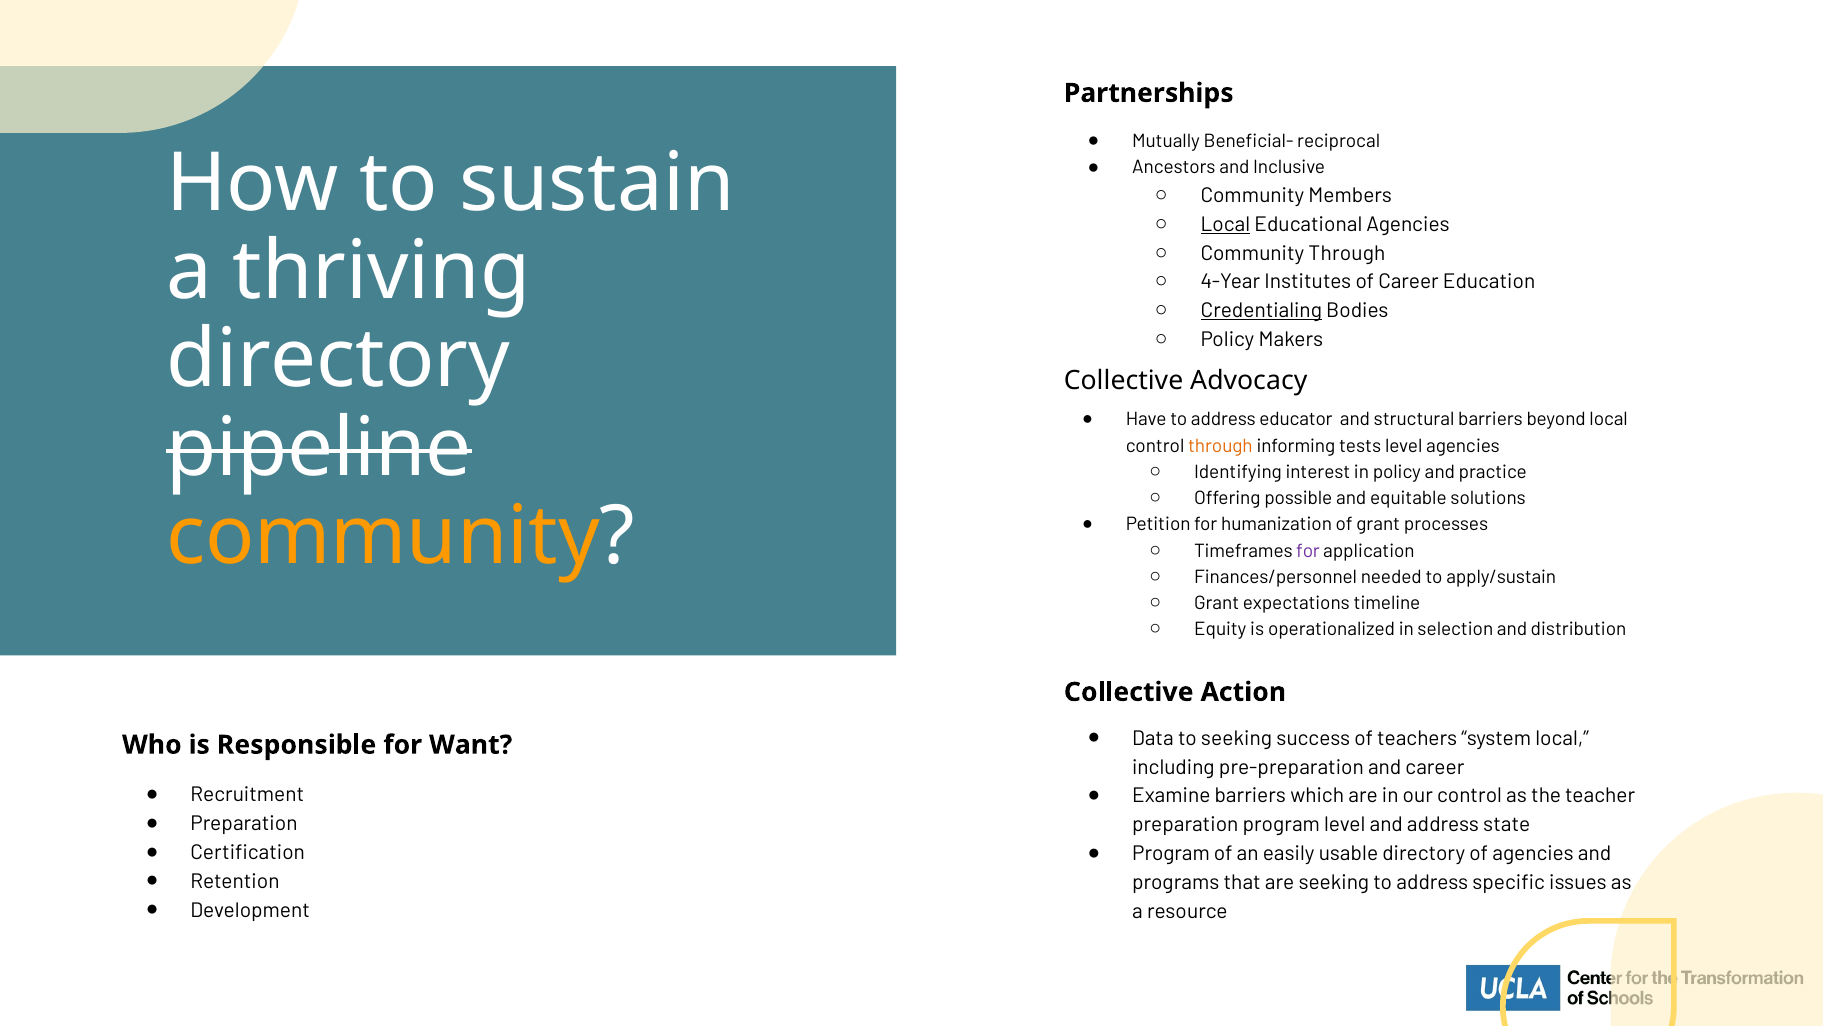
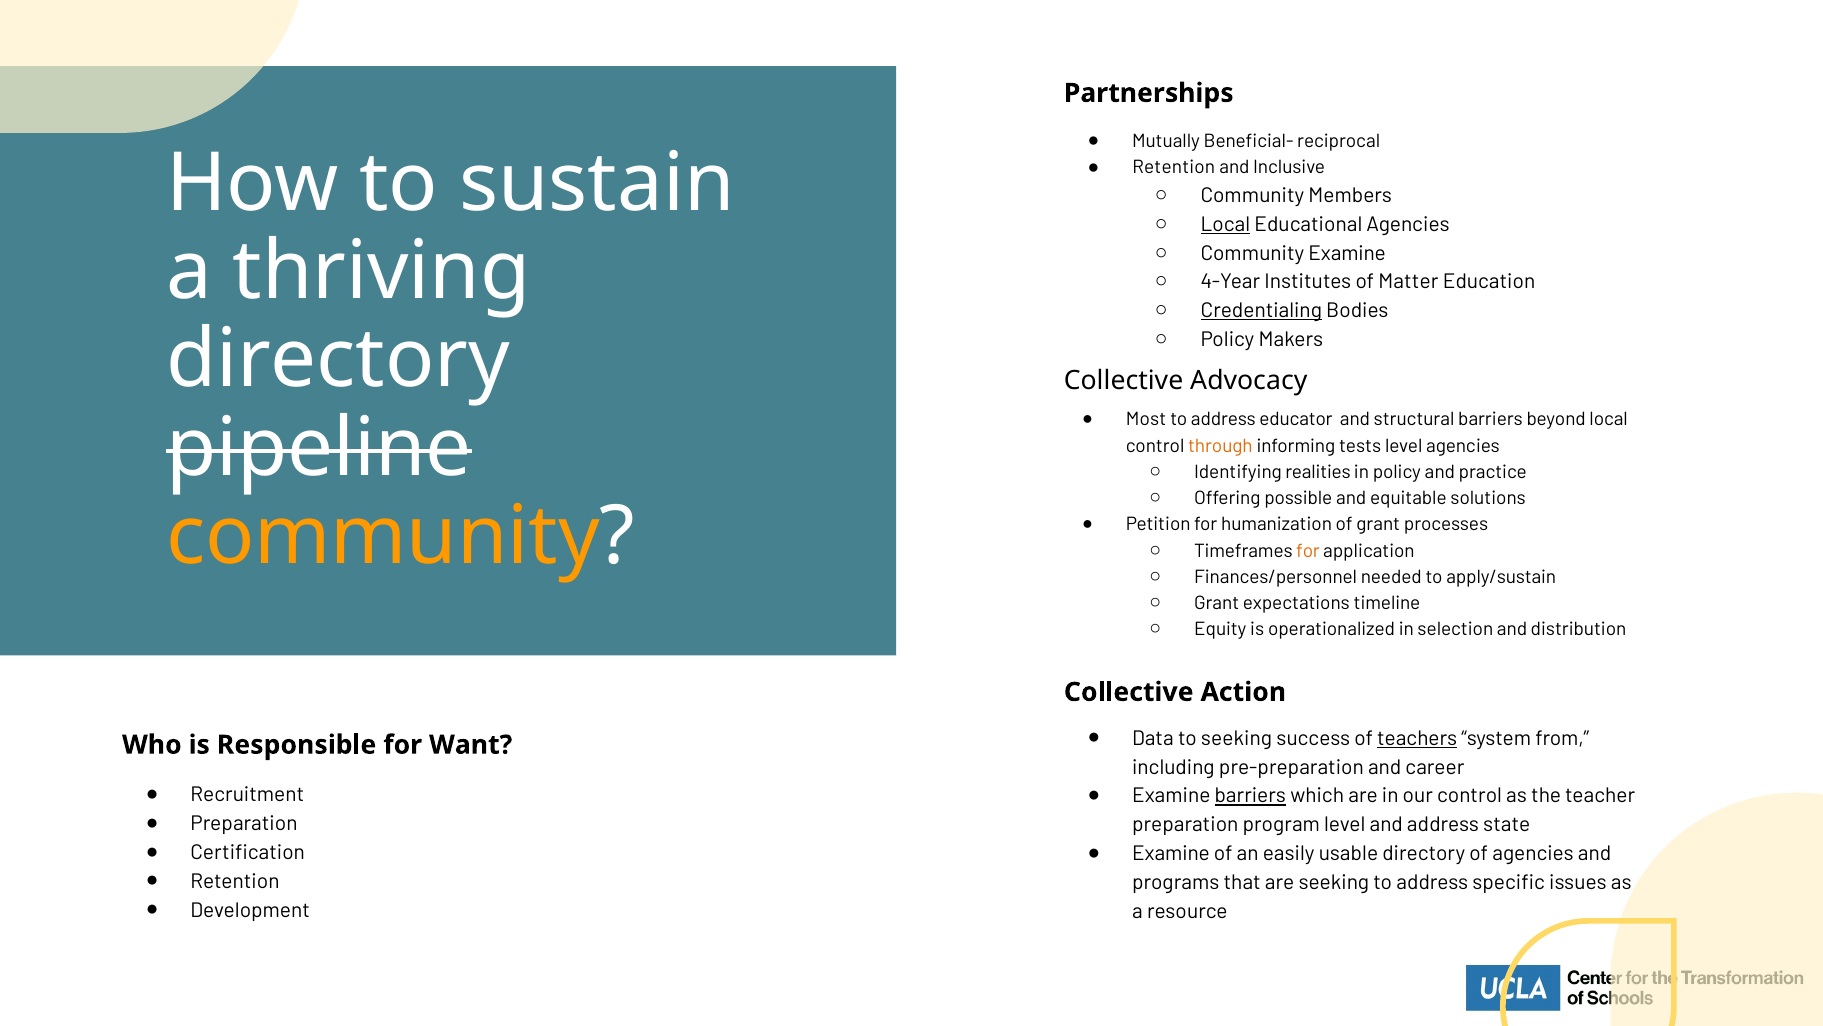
Ancestors at (1174, 168): Ancestors -> Retention
Community Through: Through -> Examine
of Career: Career -> Matter
Have: Have -> Most
interest: interest -> realities
for at (1308, 551) colour: purple -> orange
teachers underline: none -> present
system local: local -> from
barriers at (1250, 796) underline: none -> present
Program at (1171, 853): Program -> Examine
